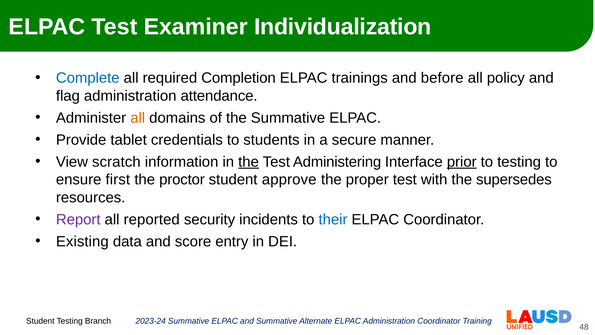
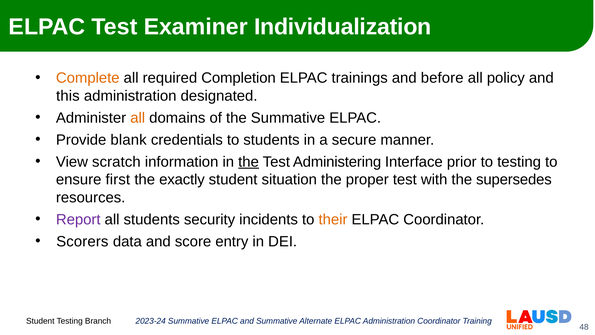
Complete colour: blue -> orange
flag: flag -> this
attendance: attendance -> designated
tablet: tablet -> blank
prior underline: present -> none
proctor: proctor -> exactly
approve: approve -> situation
all reported: reported -> students
their colour: blue -> orange
Existing: Existing -> Scorers
